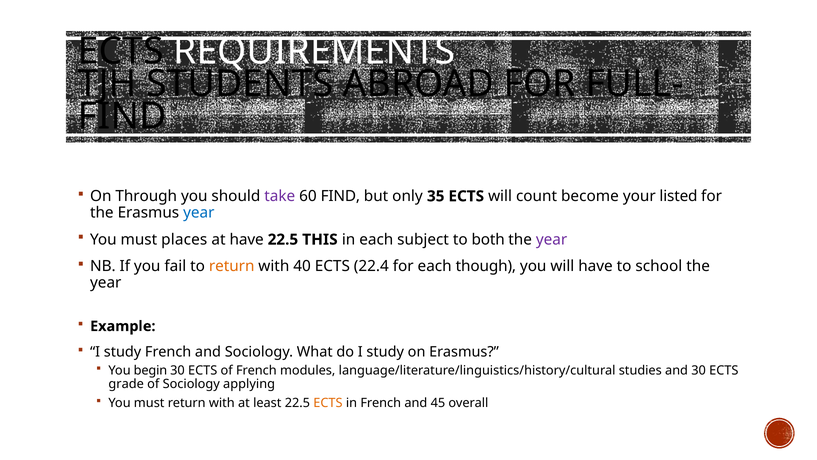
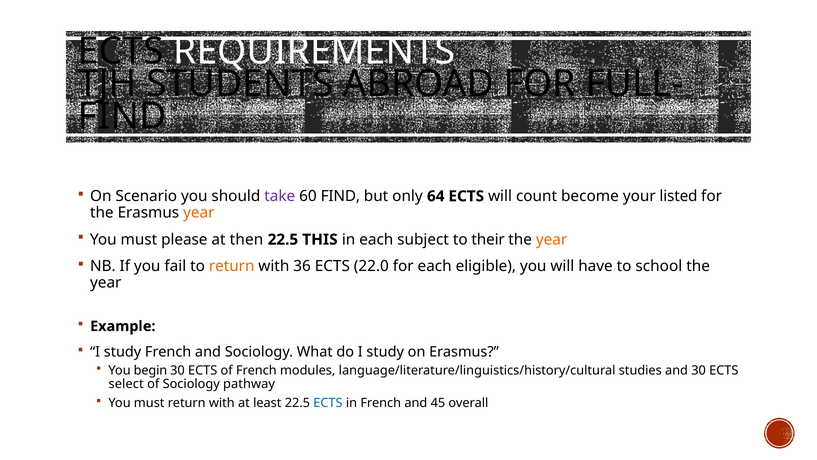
Through: Through -> Scenario
35: 35 -> 64
year at (199, 213) colour: blue -> orange
places: places -> please
at have: have -> then
both: both -> their
year at (552, 239) colour: purple -> orange
40: 40 -> 36
22.4: 22.4 -> 22.0
though: though -> eligible
grade: grade -> select
applying: applying -> pathway
ECTS at (328, 403) colour: orange -> blue
